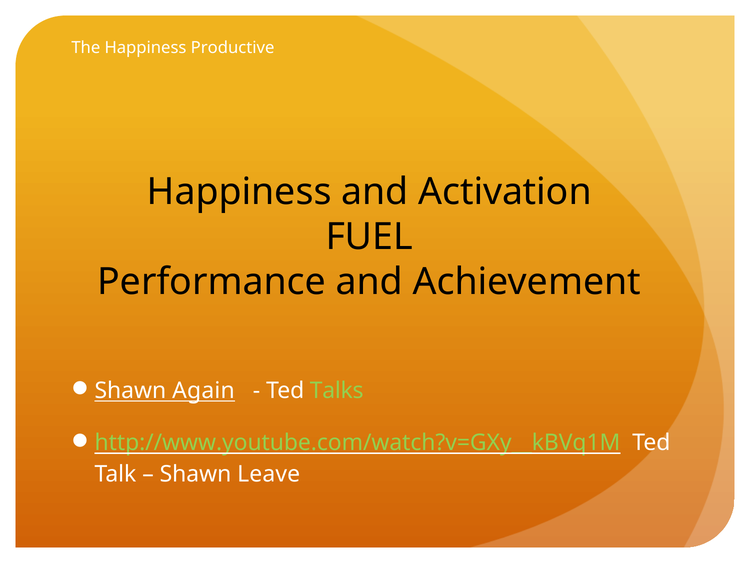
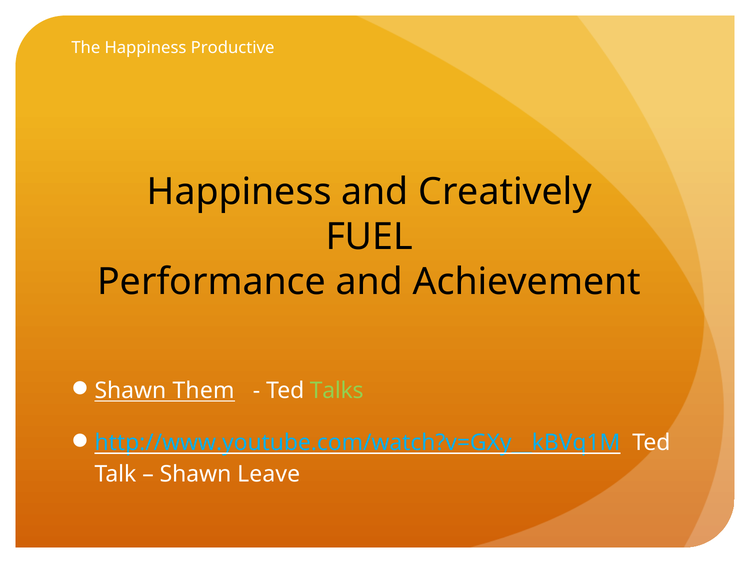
Activation: Activation -> Creatively
Again: Again -> Them
http://www.youtube.com/watch?v=GXy__kBVq1M colour: light green -> light blue
